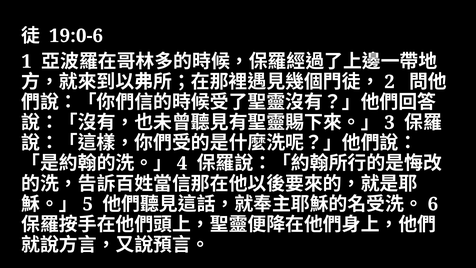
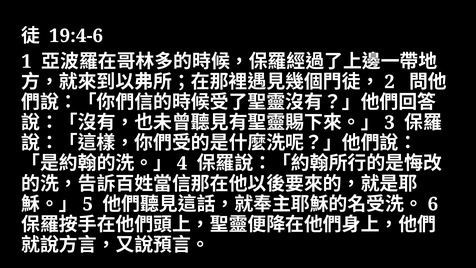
19:0-6: 19:0-6 -> 19:4-6
